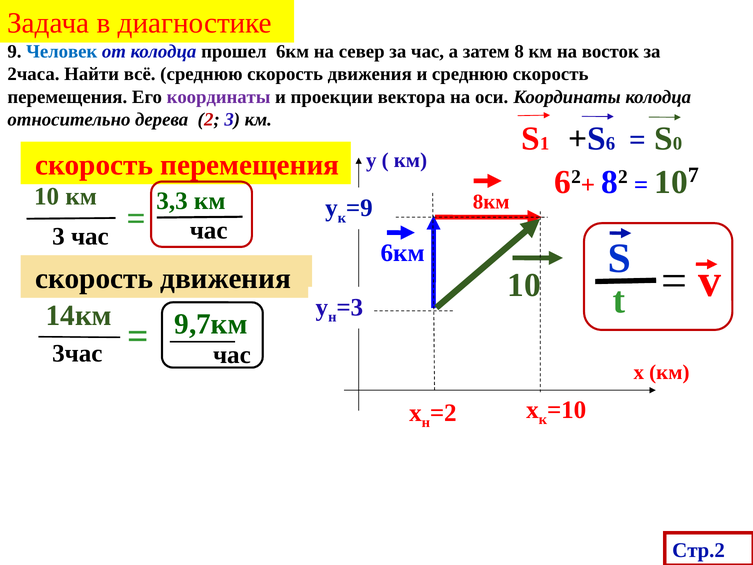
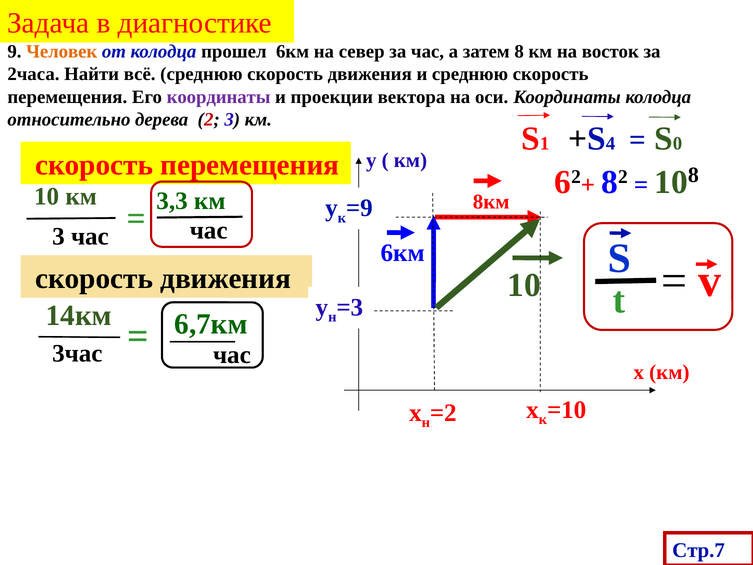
Человек colour: blue -> orange
6: 6 -> 4
10 7: 7 -> 8
9,7км: 9,7км -> 6,7км
Стр.2: Стр.2 -> Стр.7
